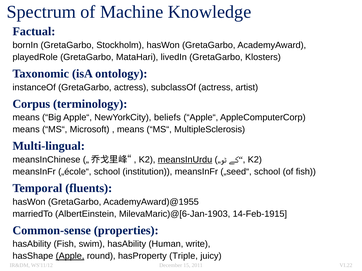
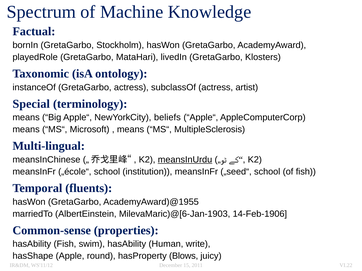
Corpus: Corpus -> Special
14-Feb-1915: 14-Feb-1915 -> 14-Feb-1906
Apple underline: present -> none
Triple: Triple -> Blows
